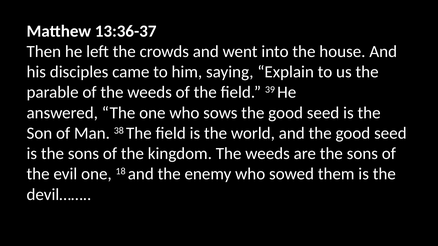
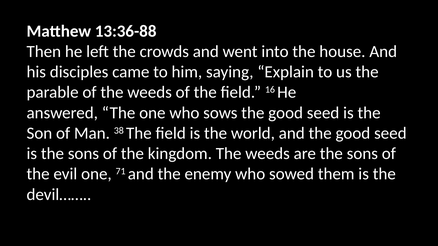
13:36-37: 13:36-37 -> 13:36-88
39: 39 -> 16
18: 18 -> 71
